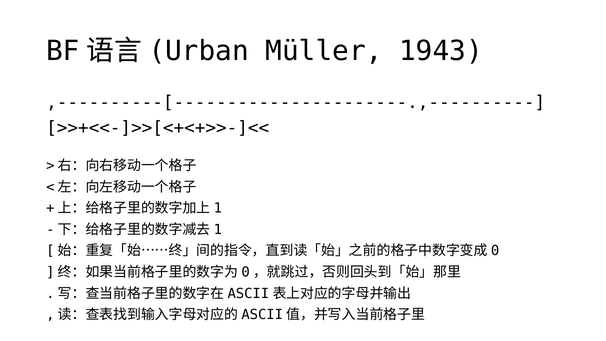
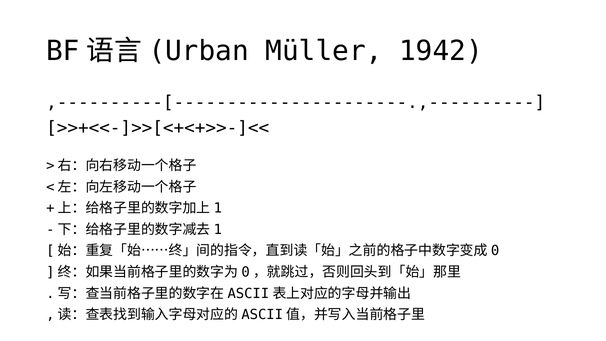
1943: 1943 -> 1942
